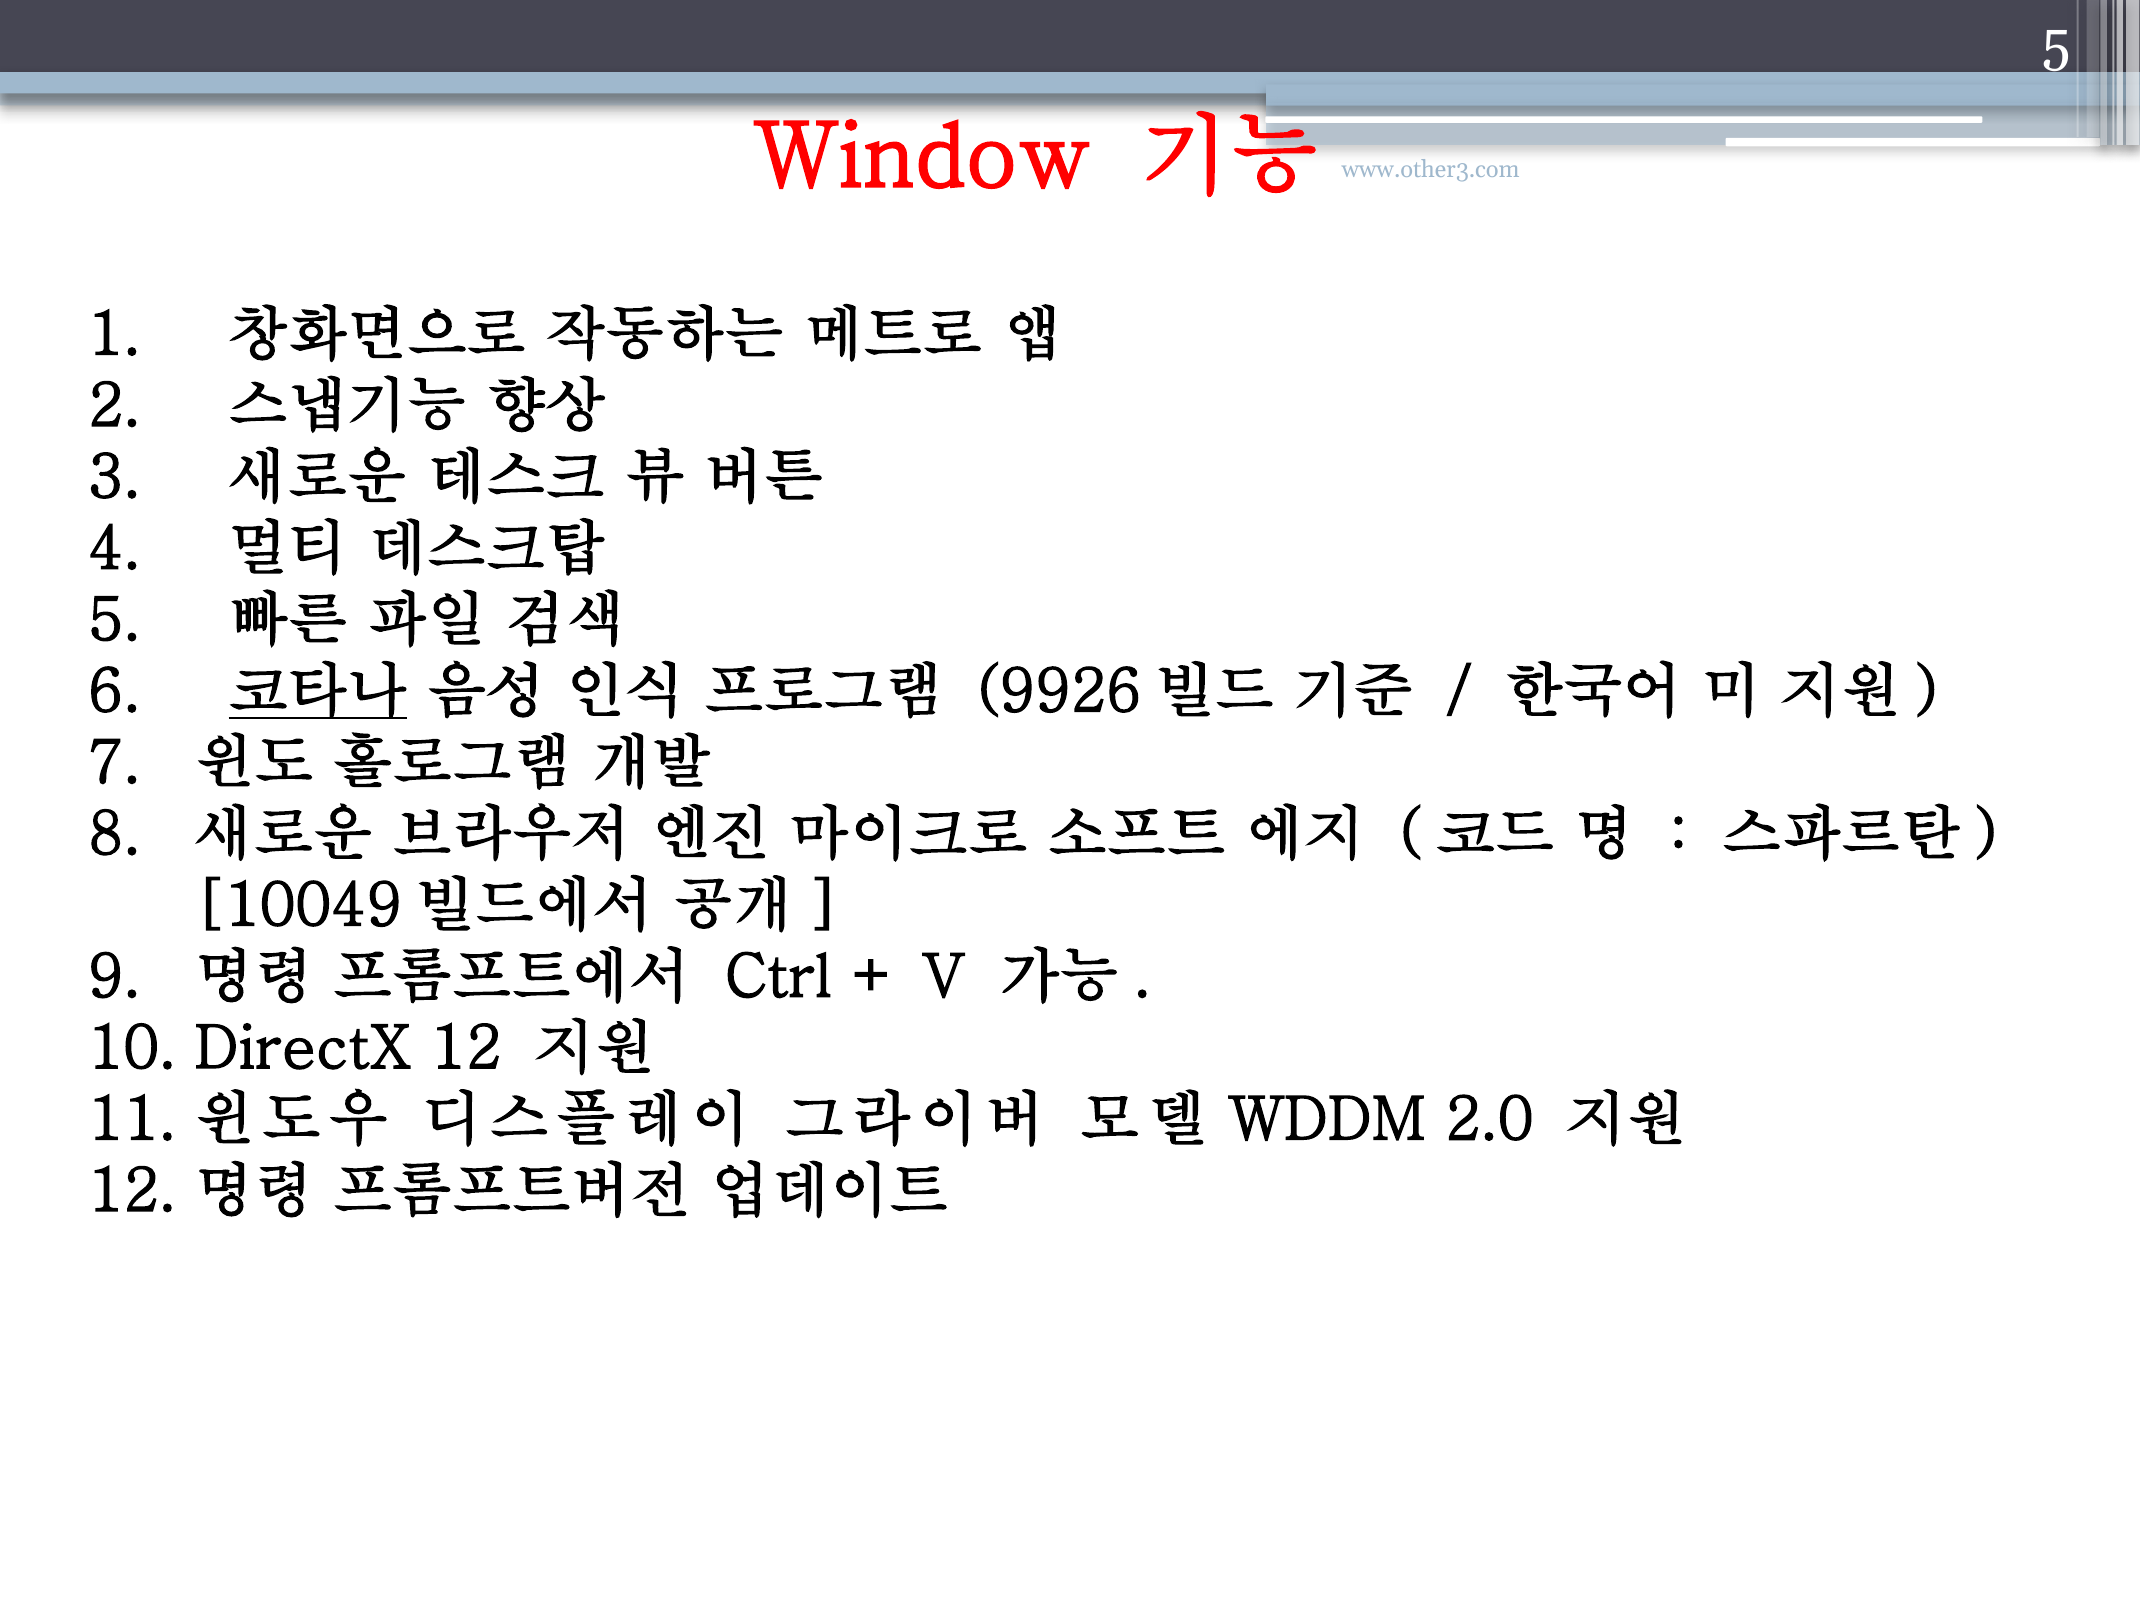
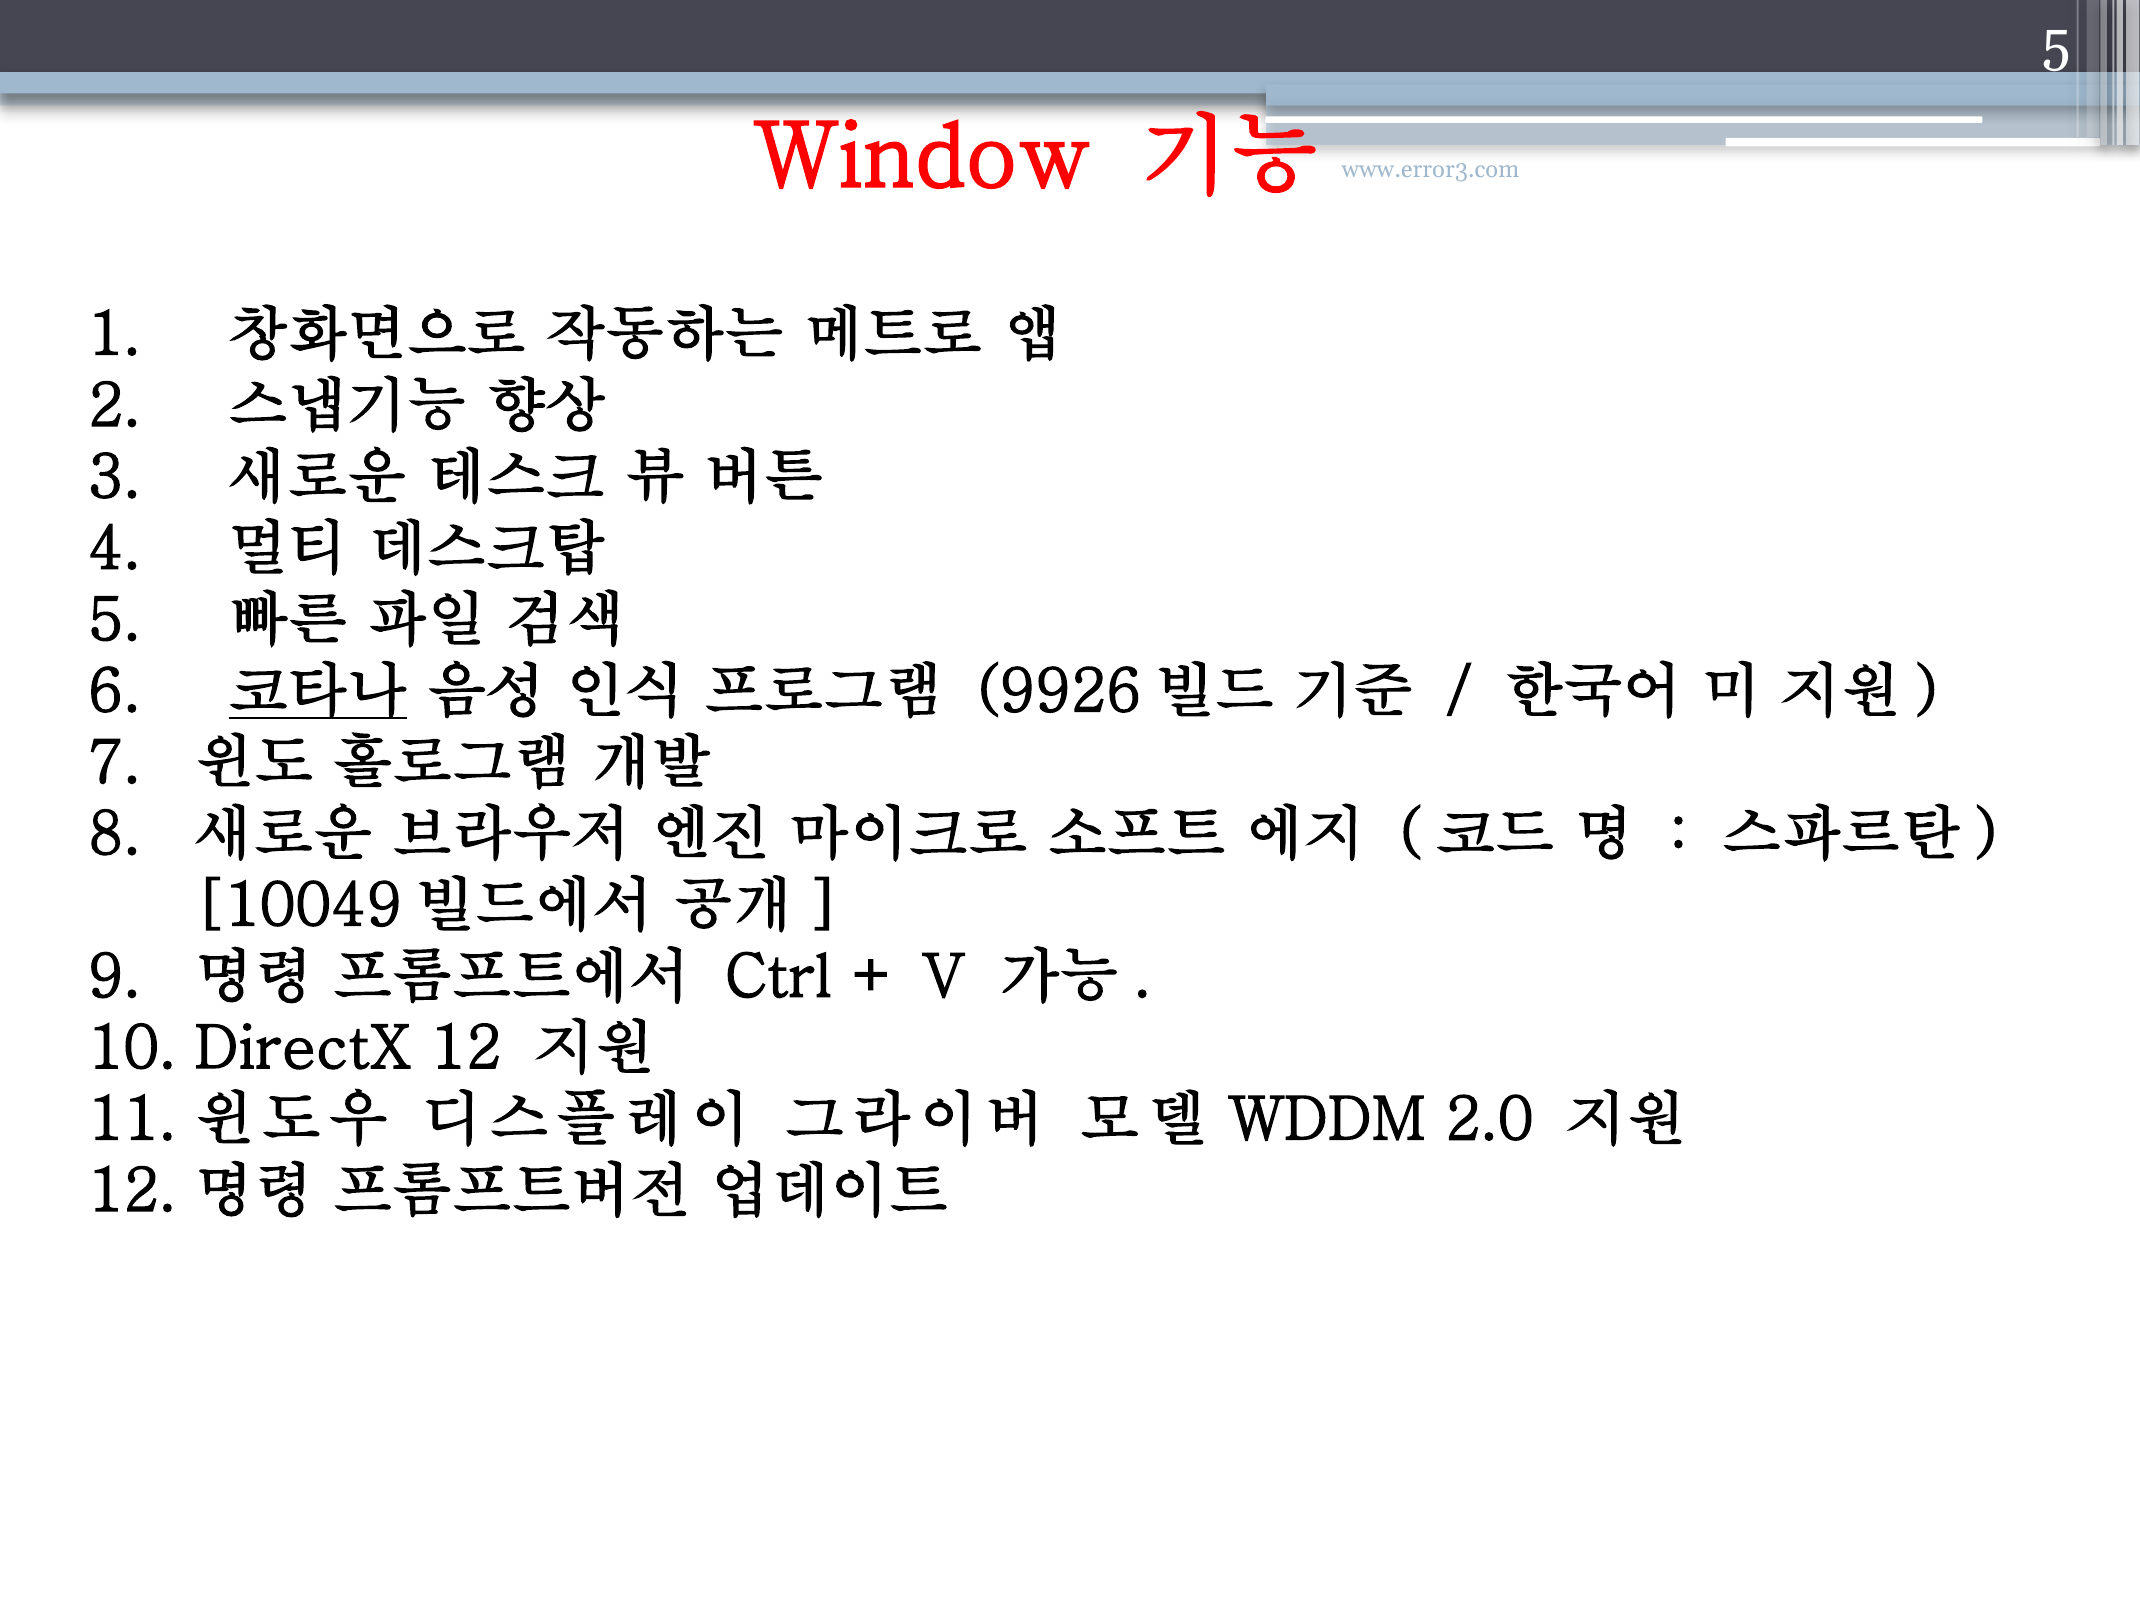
www.other3.com: www.other3.com -> www.error3.com
